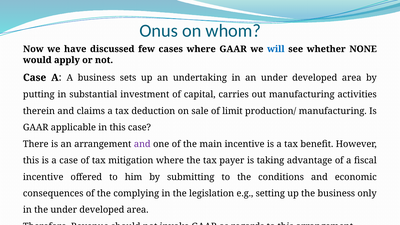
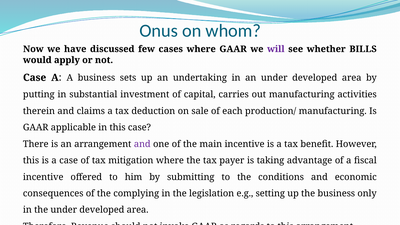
will colour: blue -> purple
NONE: NONE -> BILLS
limit: limit -> each
